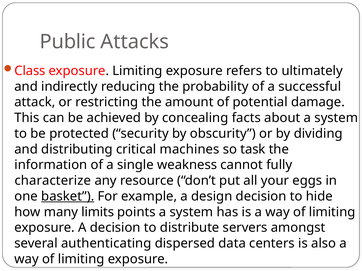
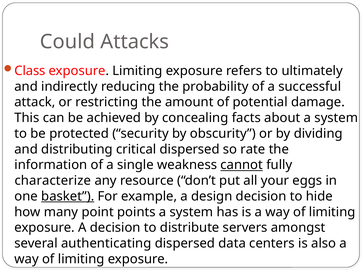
Public: Public -> Could
critical machines: machines -> dispersed
task: task -> rate
cannot underline: none -> present
limits: limits -> point
